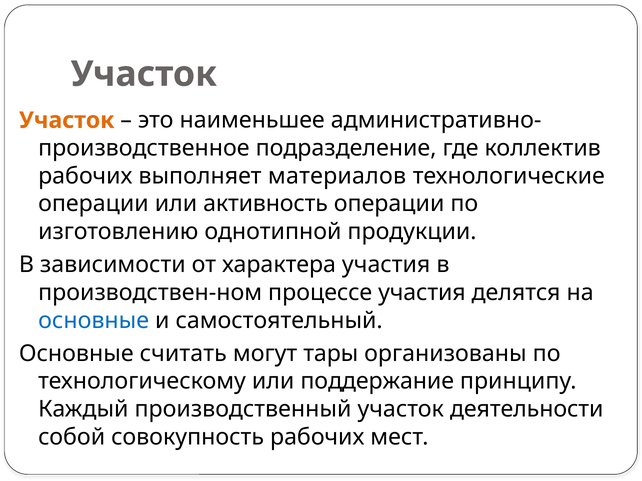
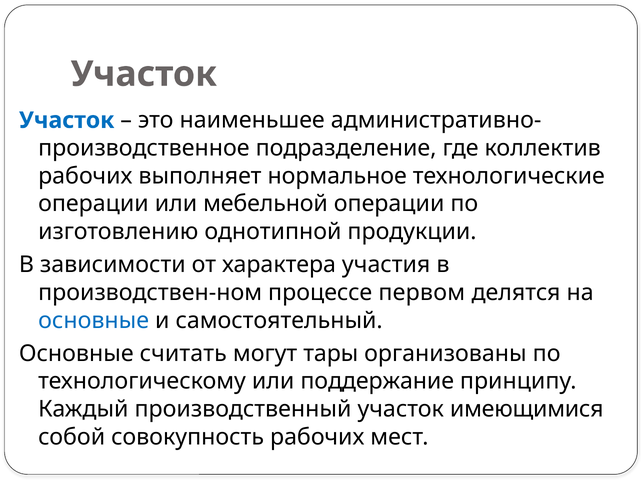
Участок at (67, 120) colour: orange -> blue
материалов: материалов -> нормальное
активность: активность -> мебельной
процессе участия: участия -> первом
деятельности: деятельности -> имеющимися
